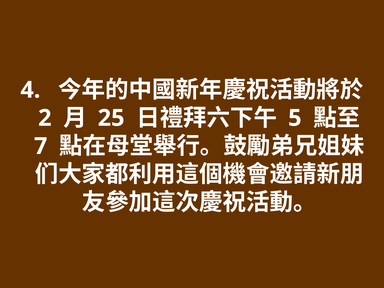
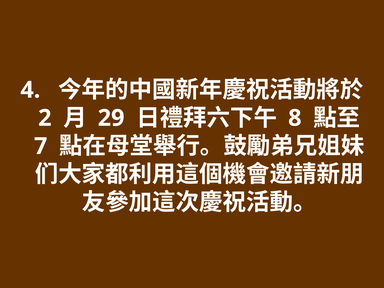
25: 25 -> 29
5: 5 -> 8
